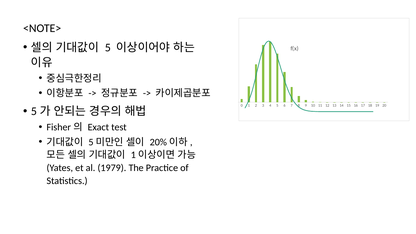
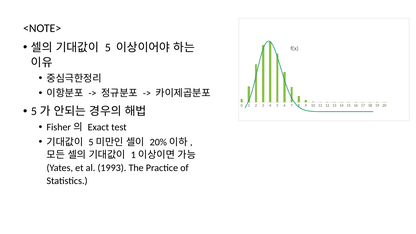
1979: 1979 -> 1993
